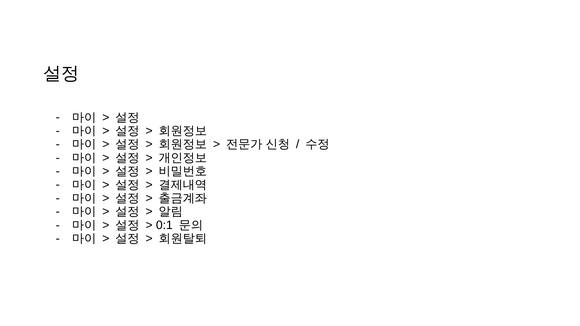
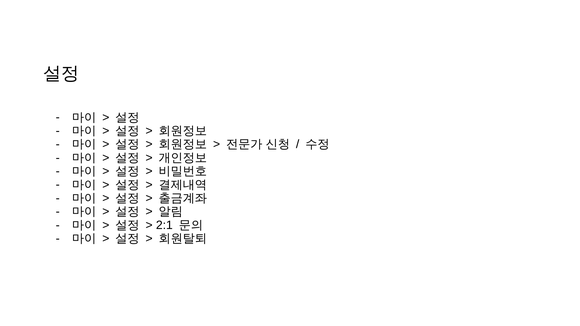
0:1: 0:1 -> 2:1
